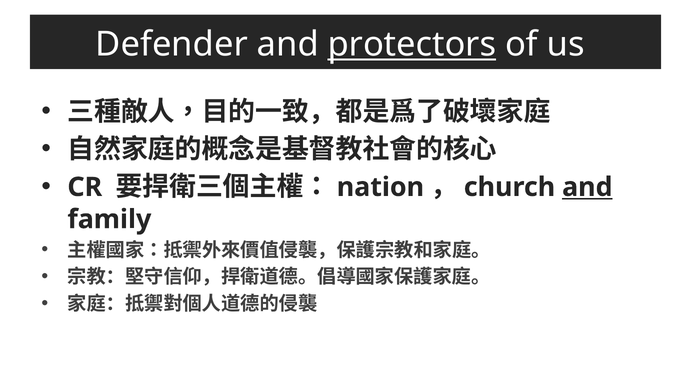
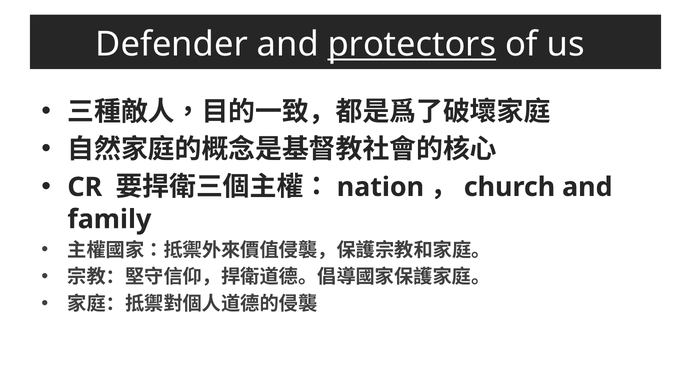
and at (587, 187) underline: present -> none
